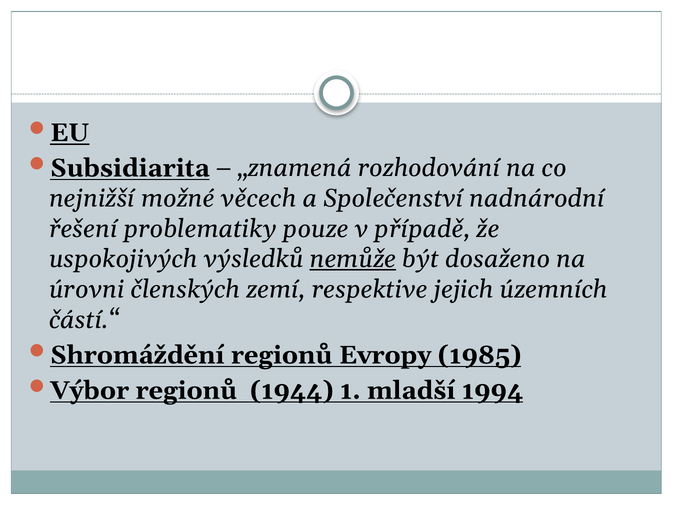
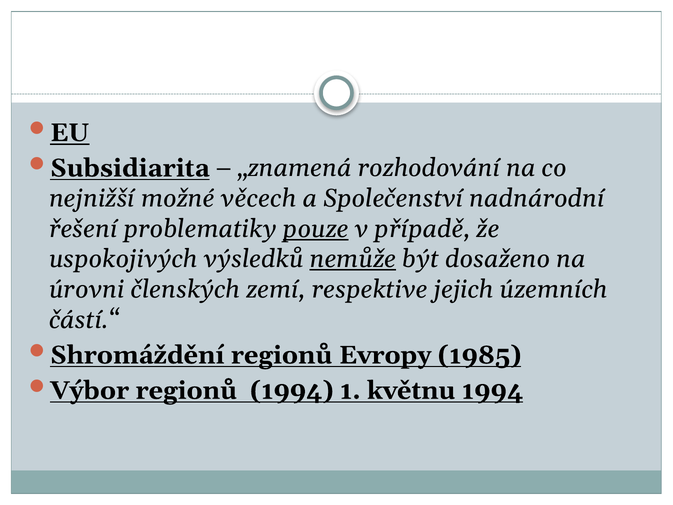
pouze underline: none -> present
regionů 1944: 1944 -> 1994
mladší: mladší -> květnu
